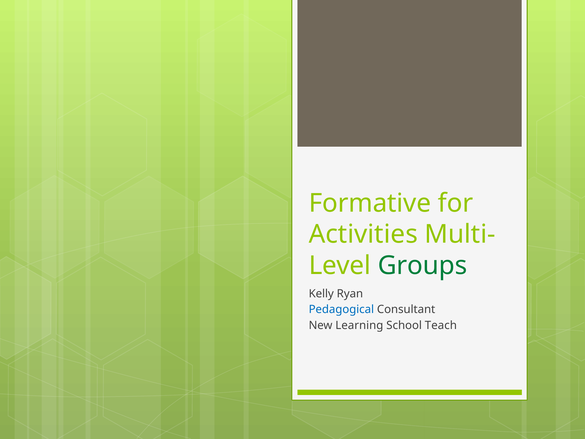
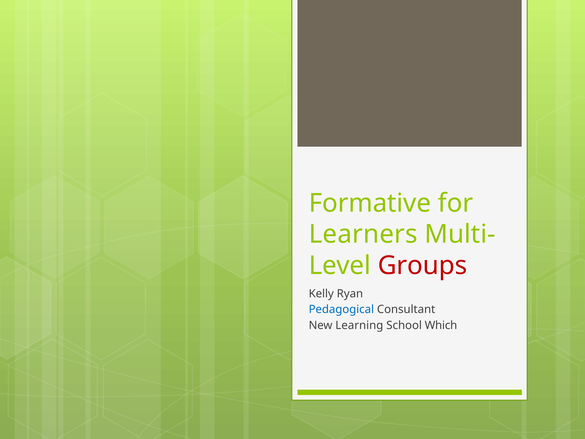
Activities: Activities -> Learners
Groups colour: green -> red
Teach: Teach -> Which
